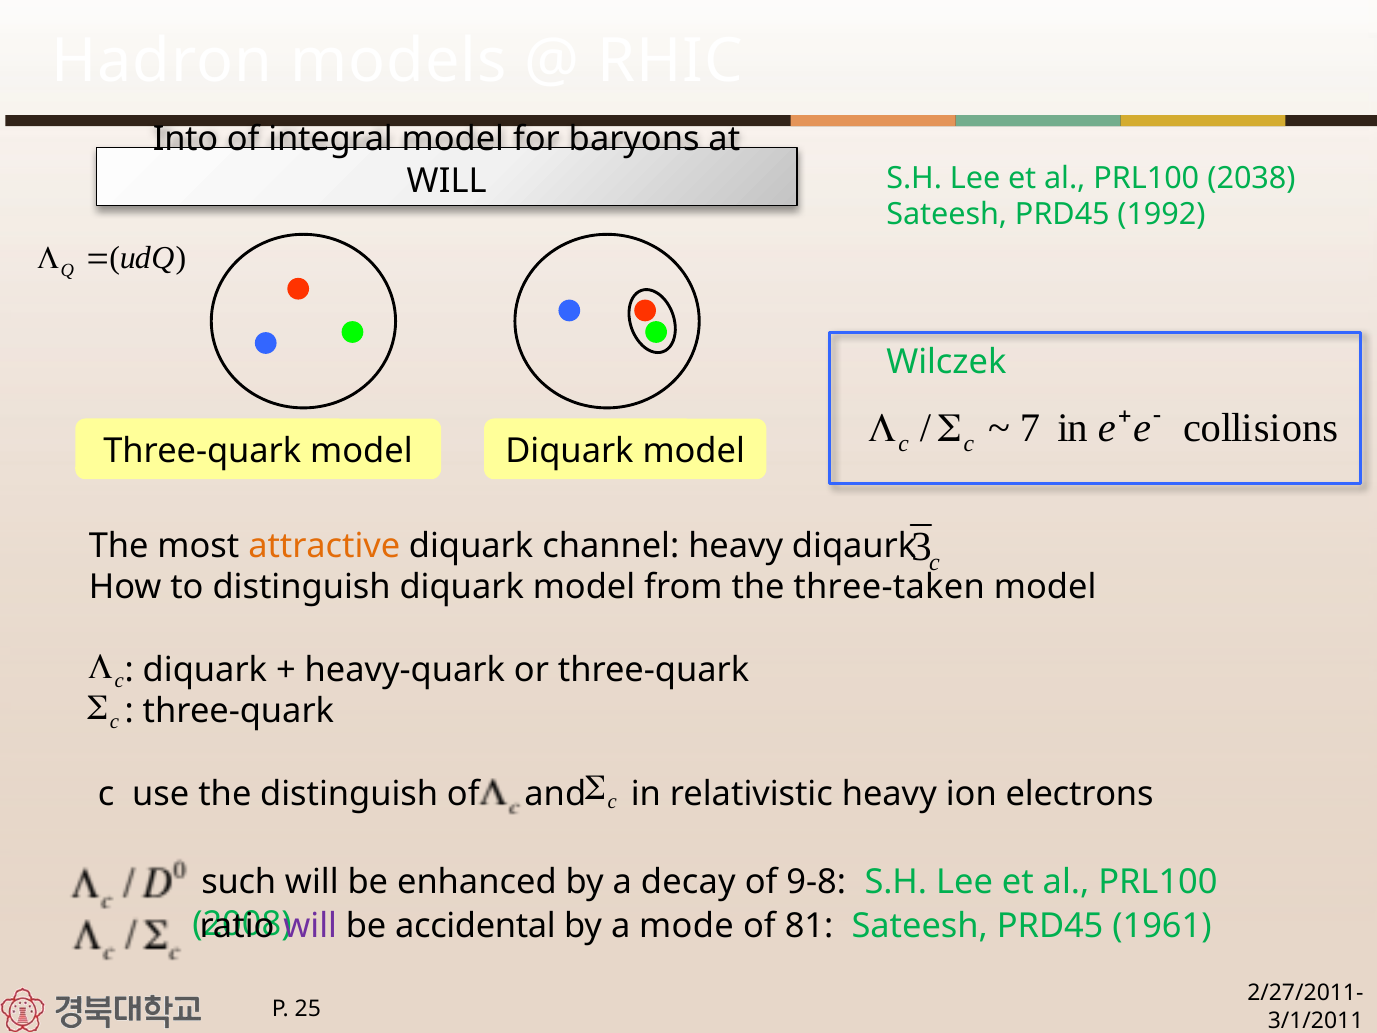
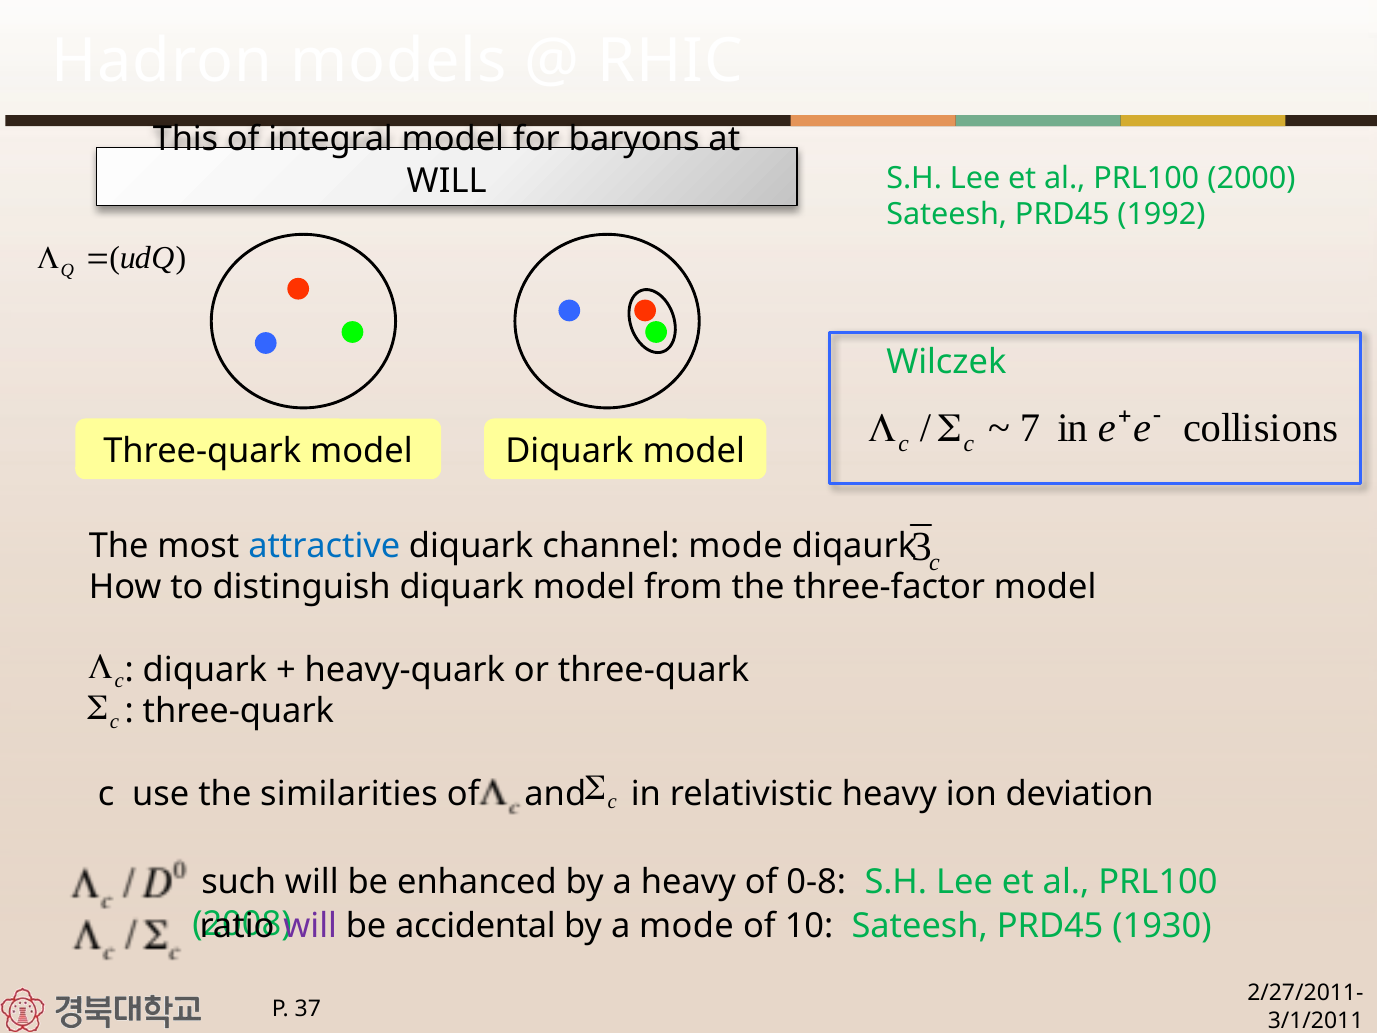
Into: Into -> This
2038: 2038 -> 2000
attractive colour: orange -> blue
channel heavy: heavy -> mode
three-taken: three-taken -> three-factor
the distinguish: distinguish -> similarities
electrons: electrons -> deviation
a decay: decay -> heavy
9-8: 9-8 -> 0-8
81: 81 -> 10
1961: 1961 -> 1930
25: 25 -> 37
